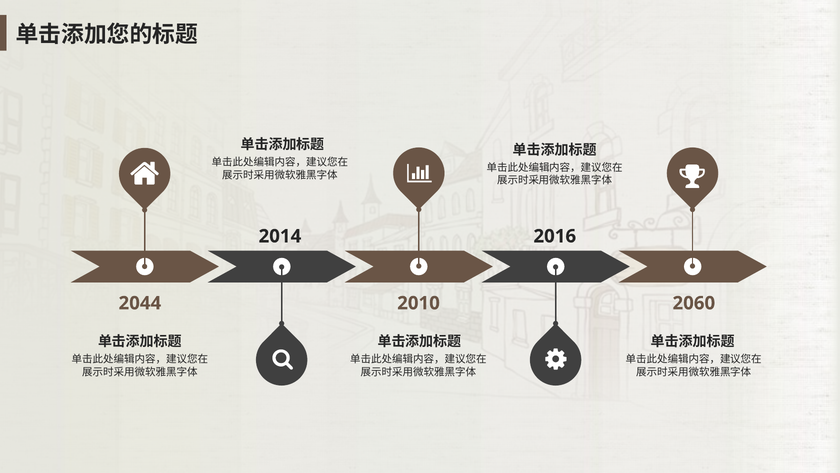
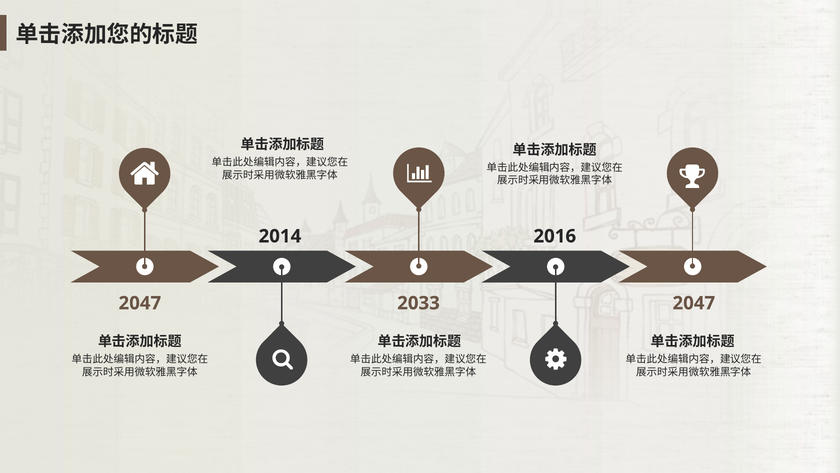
2044 at (140, 303): 2044 -> 2047
2010: 2010 -> 2033
2060 at (694, 303): 2060 -> 2047
